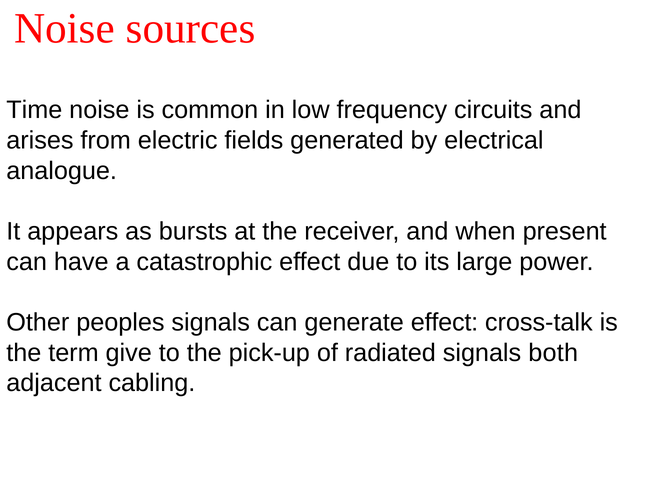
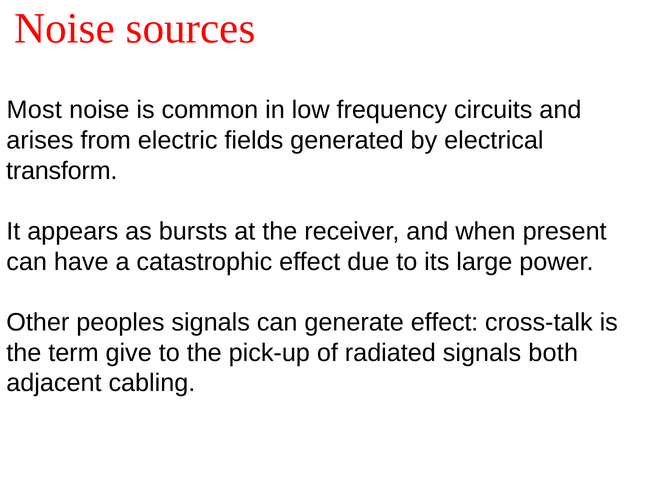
Time: Time -> Most
analogue: analogue -> transform
